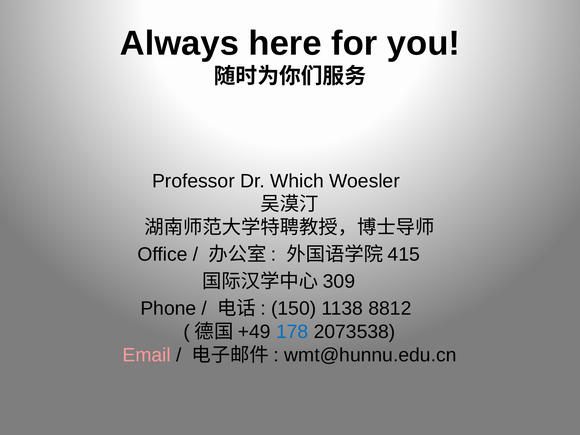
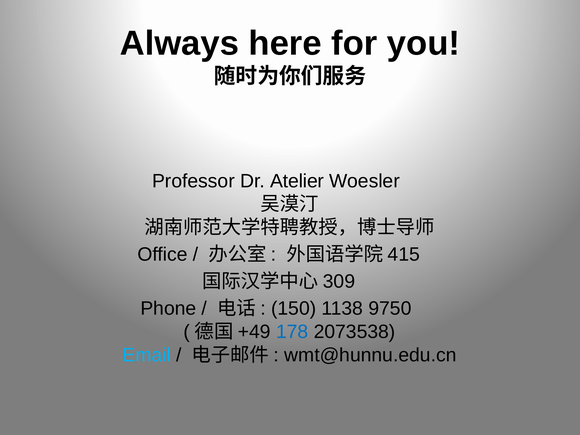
Which: Which -> Atelier
8812: 8812 -> 9750
Email colour: pink -> light blue
